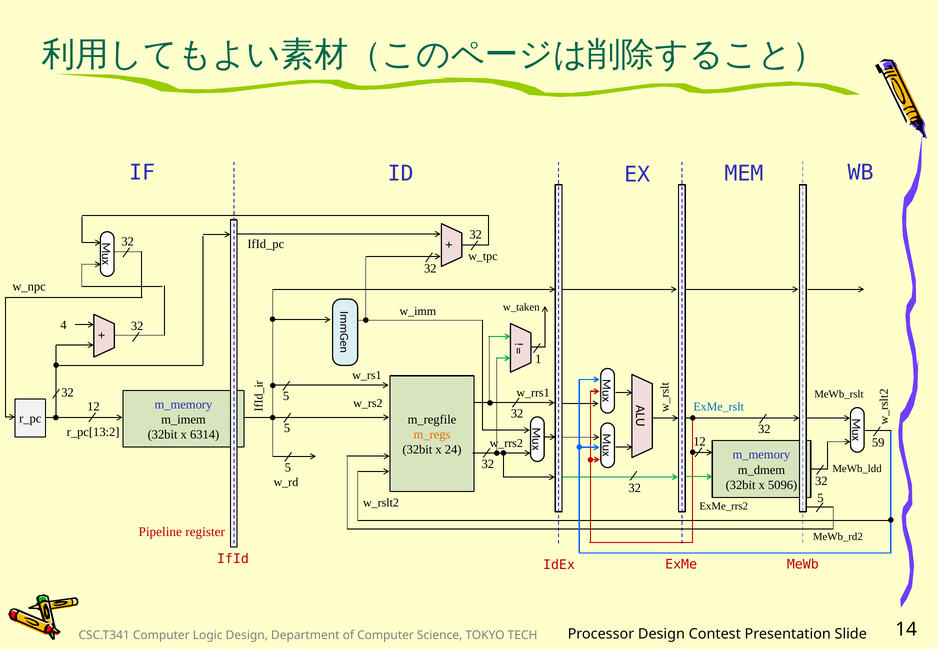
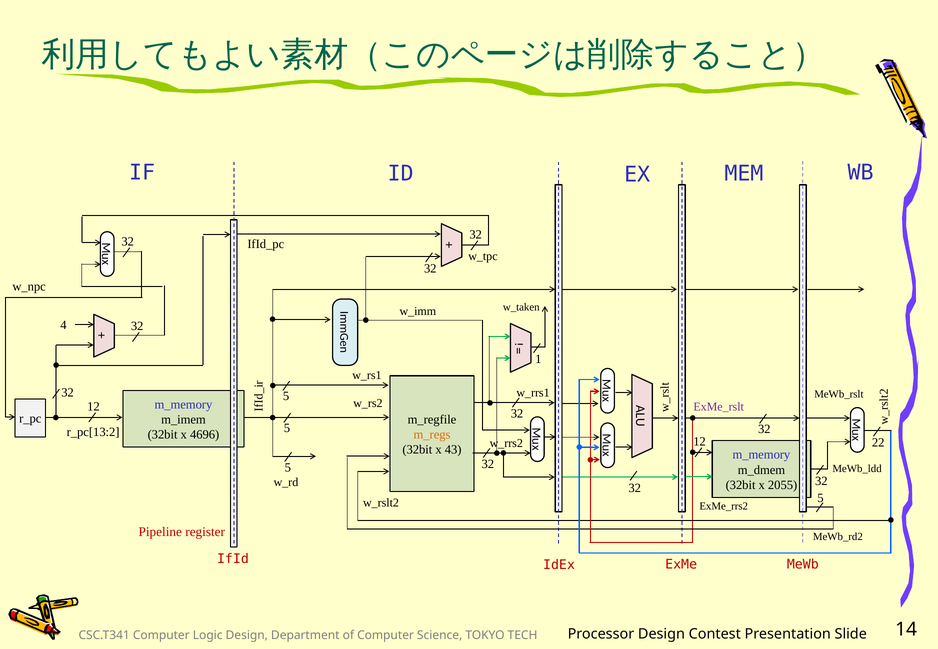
ExMe_rslt colour: blue -> purple
6314: 6314 -> 4696
59: 59 -> 22
24: 24 -> 43
5096: 5096 -> 2055
